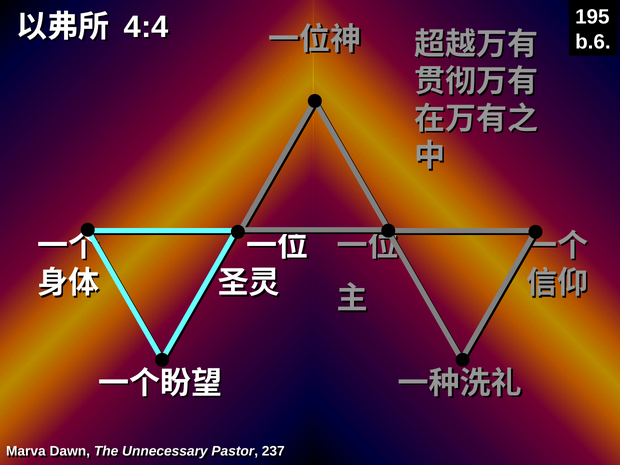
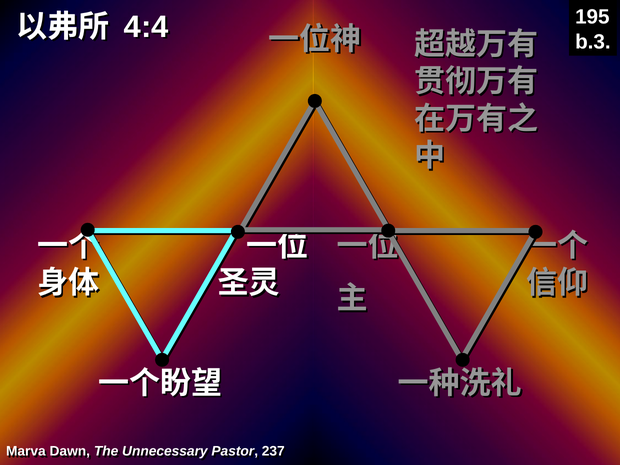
b.6: b.6 -> b.3
